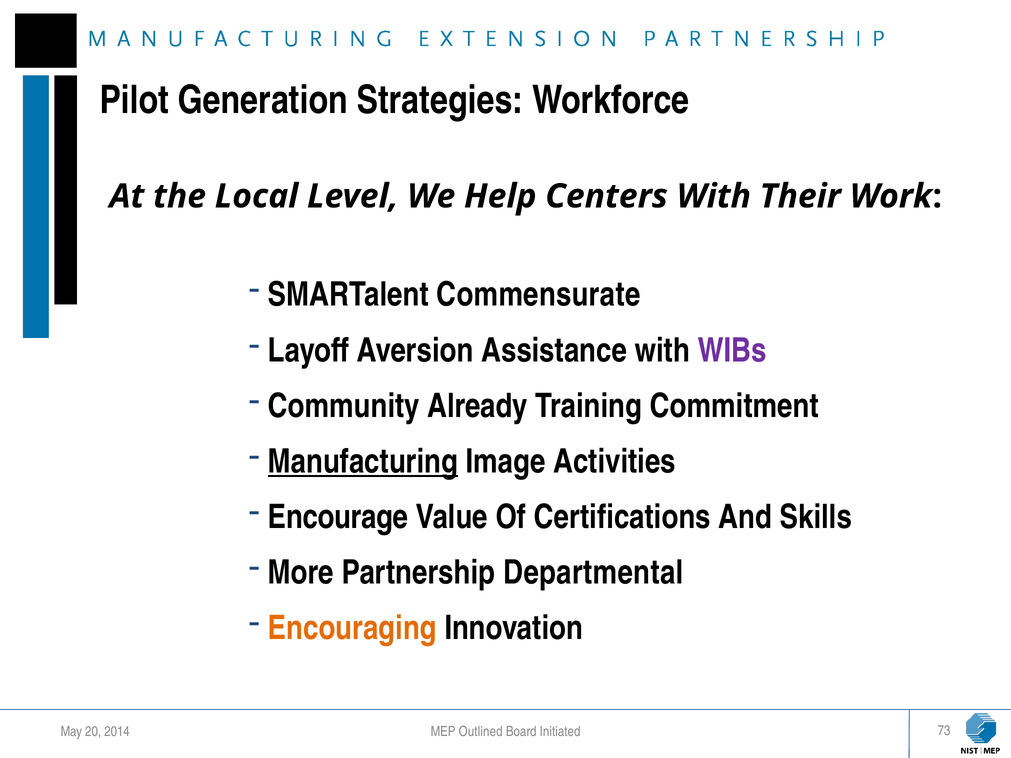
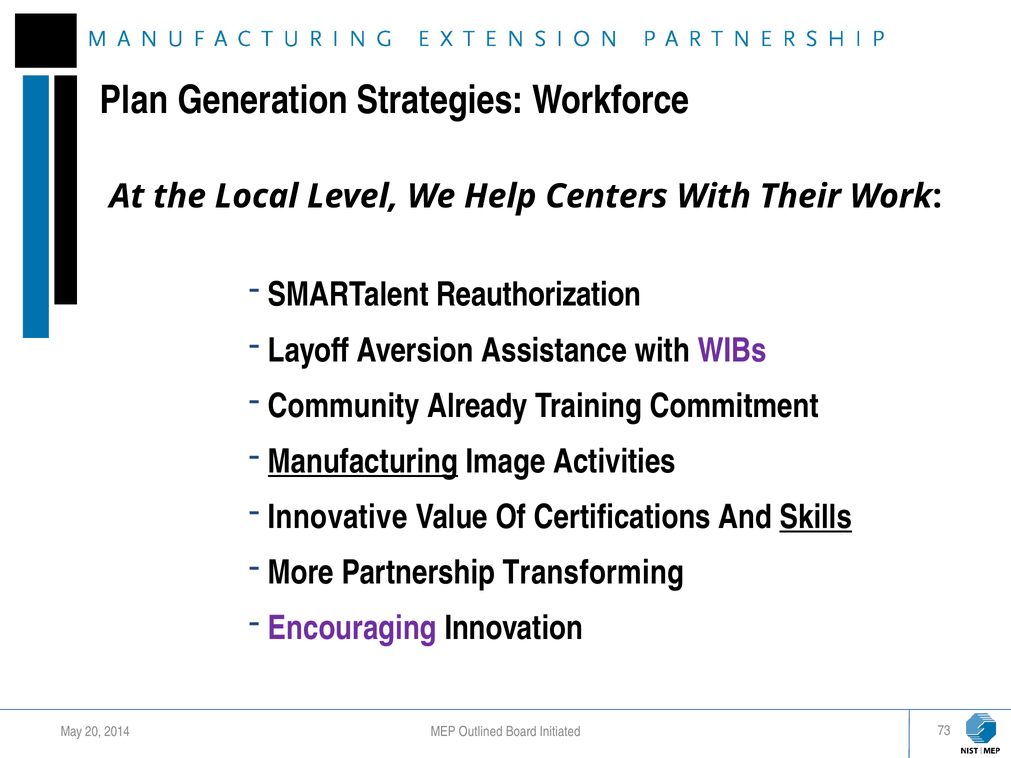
Pilot: Pilot -> Plan
Commensurate: Commensurate -> Reauthorization
Encourage: Encourage -> Innovative
Skills underline: none -> present
Departmental: Departmental -> Transforming
Encouraging colour: orange -> purple
